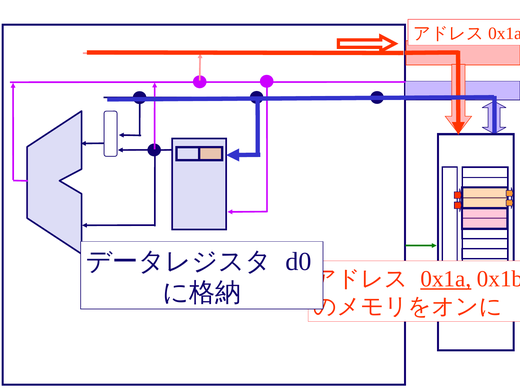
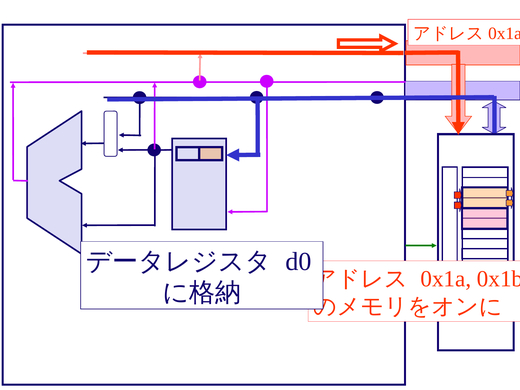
0x1a underline: present -> none
